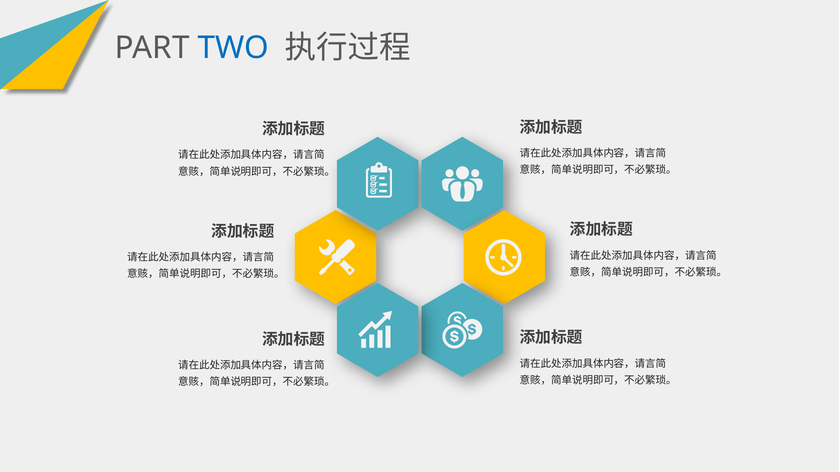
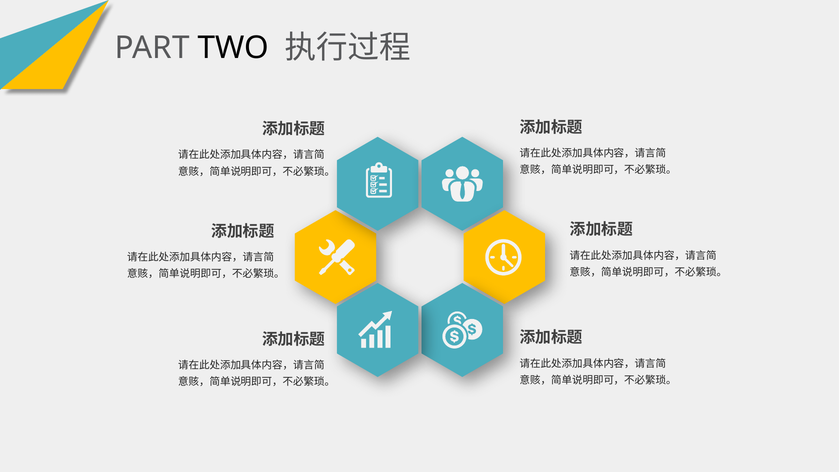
TWO colour: blue -> black
